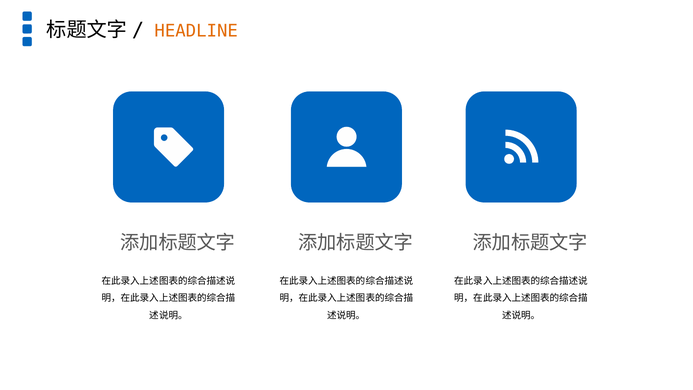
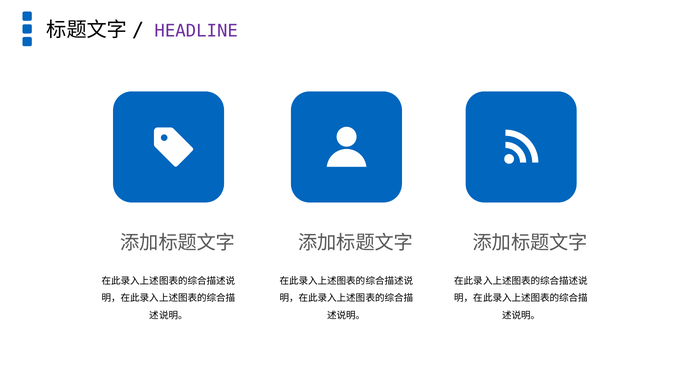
HEADLINE colour: orange -> purple
